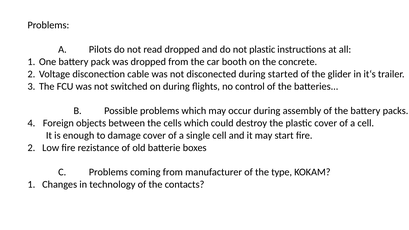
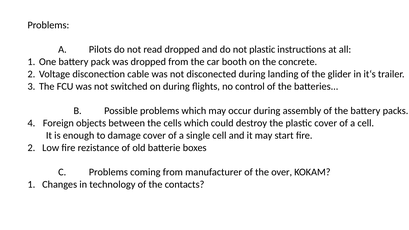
started: started -> landing
type: type -> over
